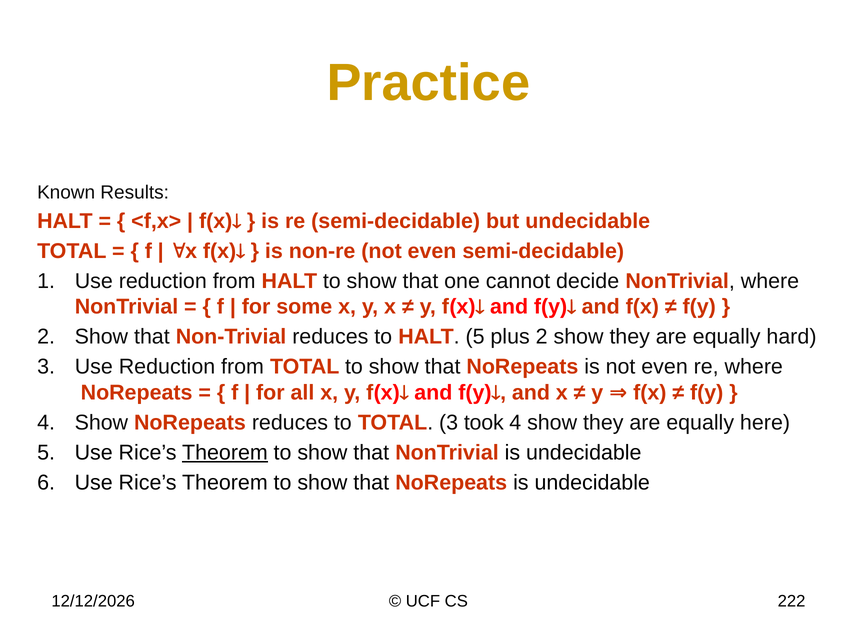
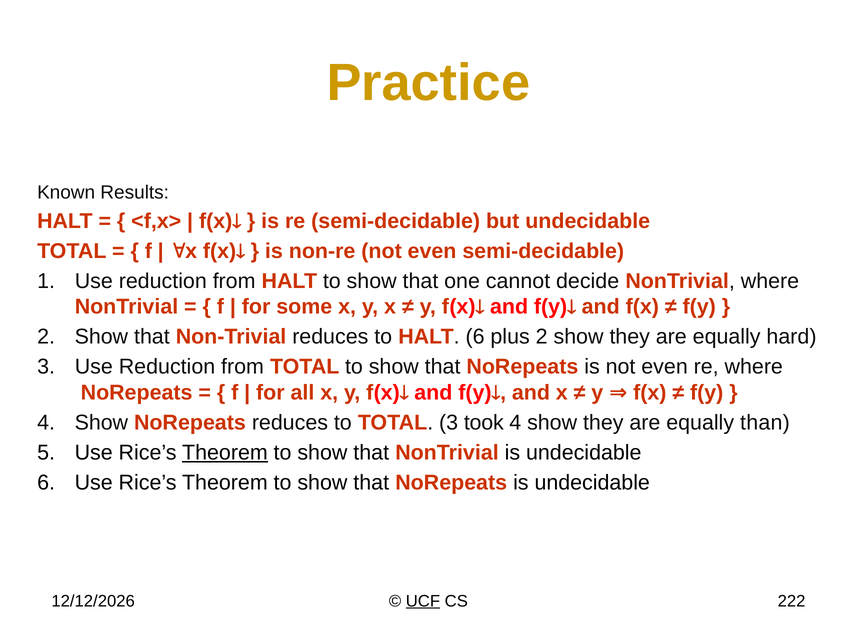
HALT 5: 5 -> 6
here: here -> than
UCF underline: none -> present
